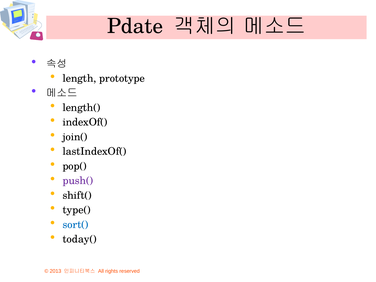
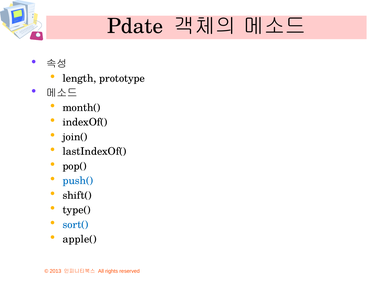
length(: length( -> month(
push( colour: purple -> blue
today(: today( -> apple(
